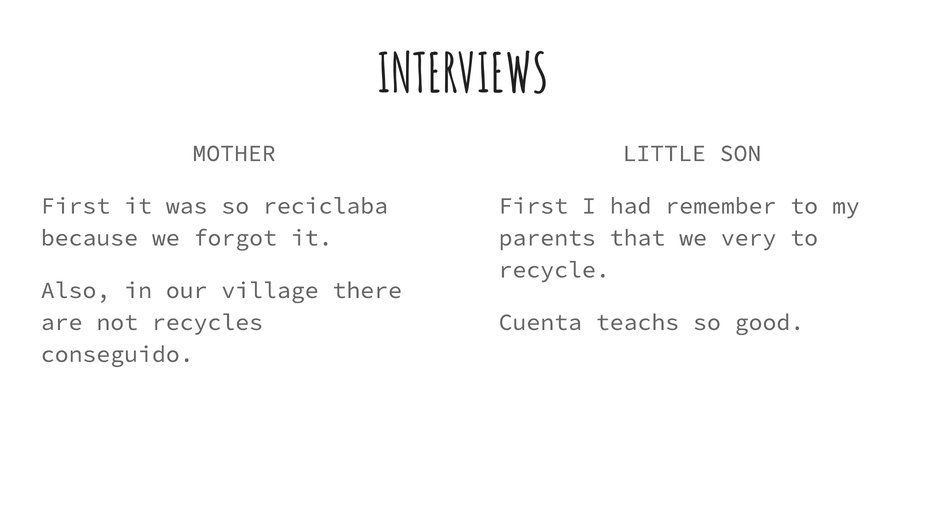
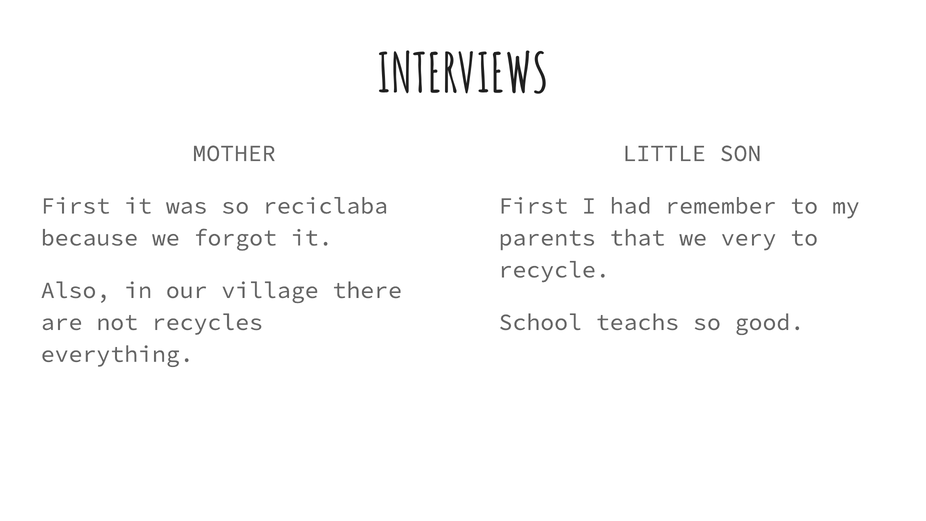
Cuenta: Cuenta -> School
conseguido: conseguido -> everything
